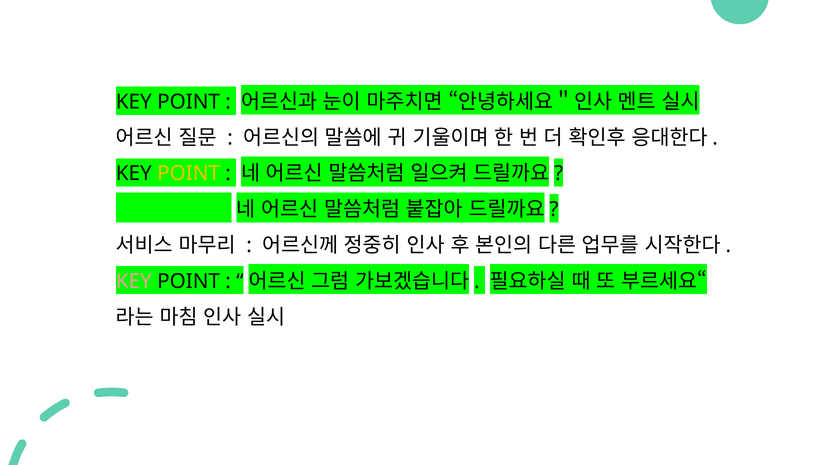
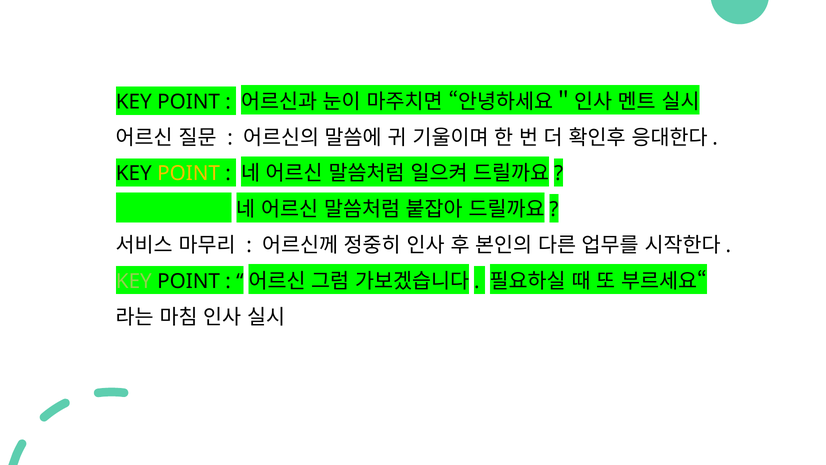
KEY at (134, 281) colour: pink -> light green
